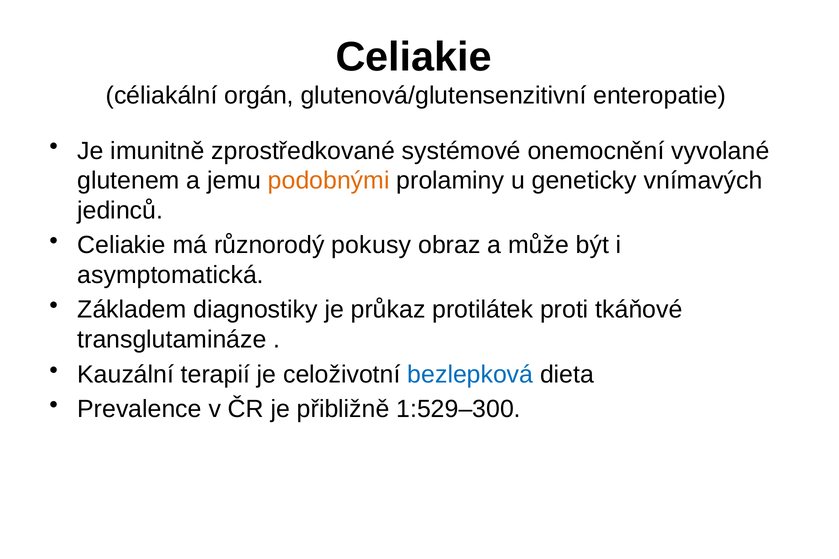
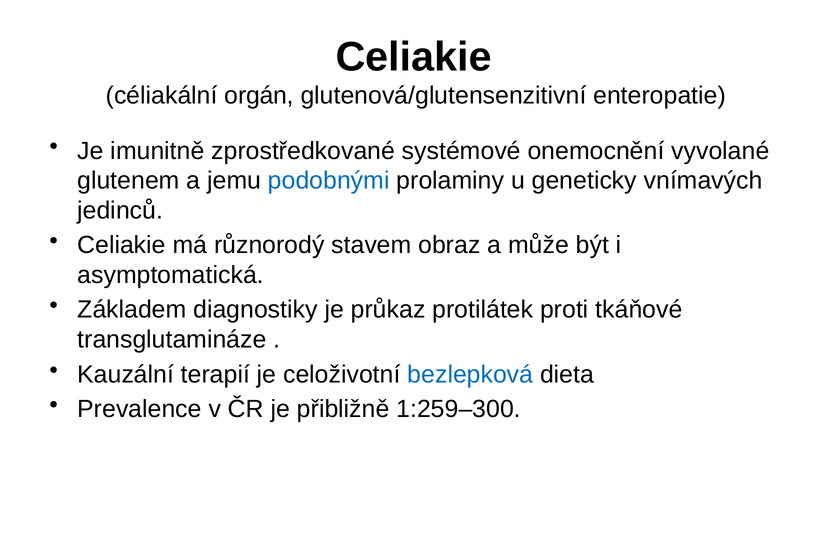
podobnými colour: orange -> blue
pokusy: pokusy -> stavem
1:529–300: 1:529–300 -> 1:259–300
